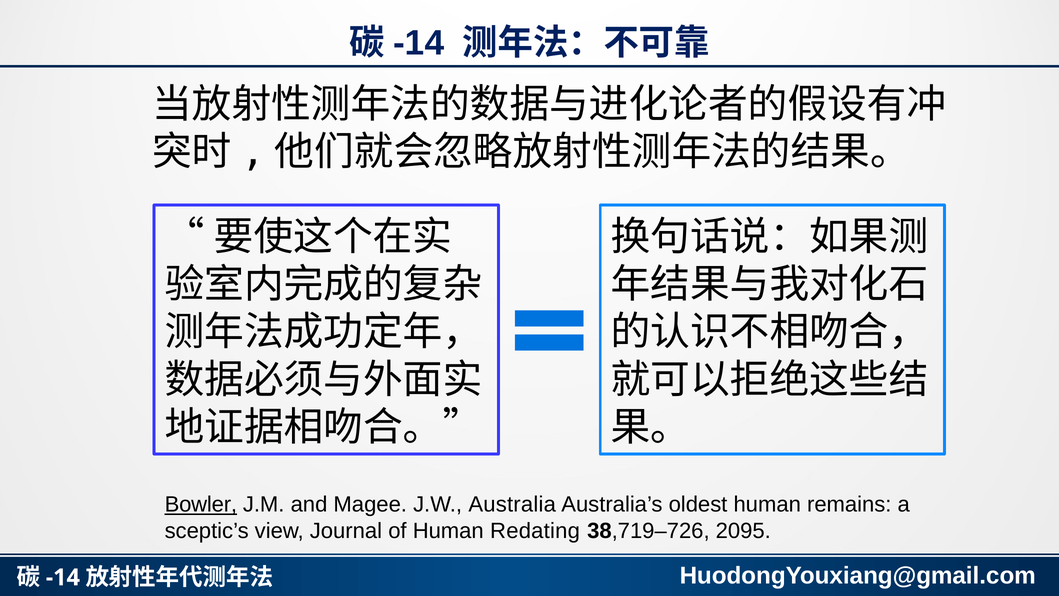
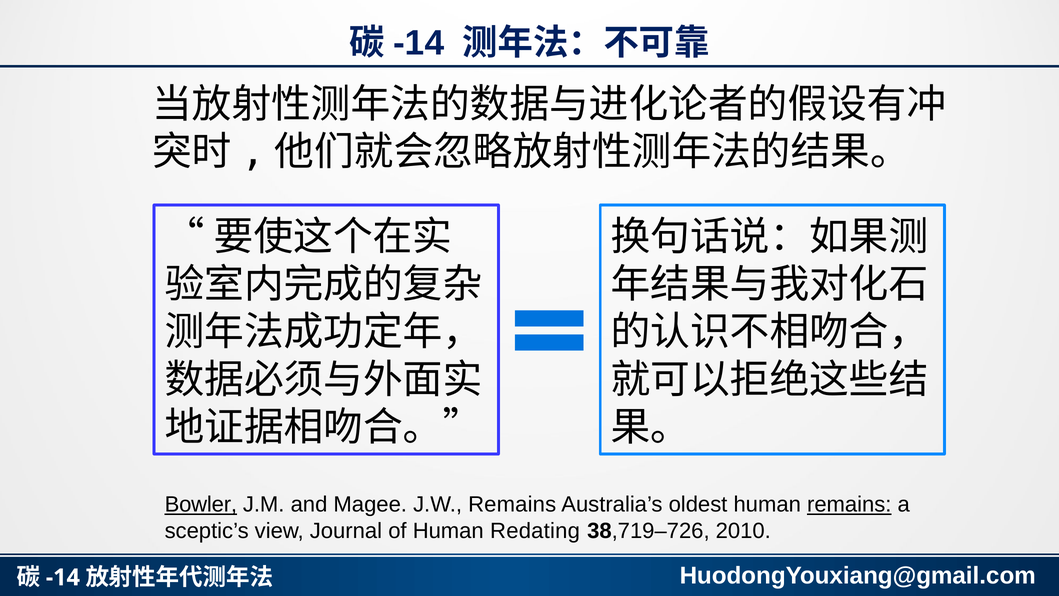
J.W Australia: Australia -> Remains
remains at (849, 504) underline: none -> present
2095: 2095 -> 2010
